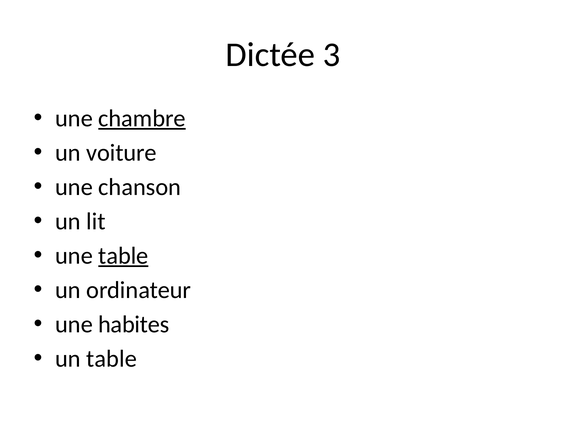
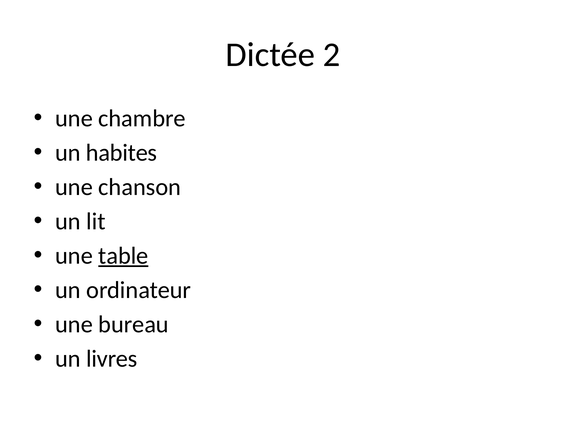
3: 3 -> 2
chambre underline: present -> none
voiture: voiture -> habites
habites: habites -> bureau
un table: table -> livres
